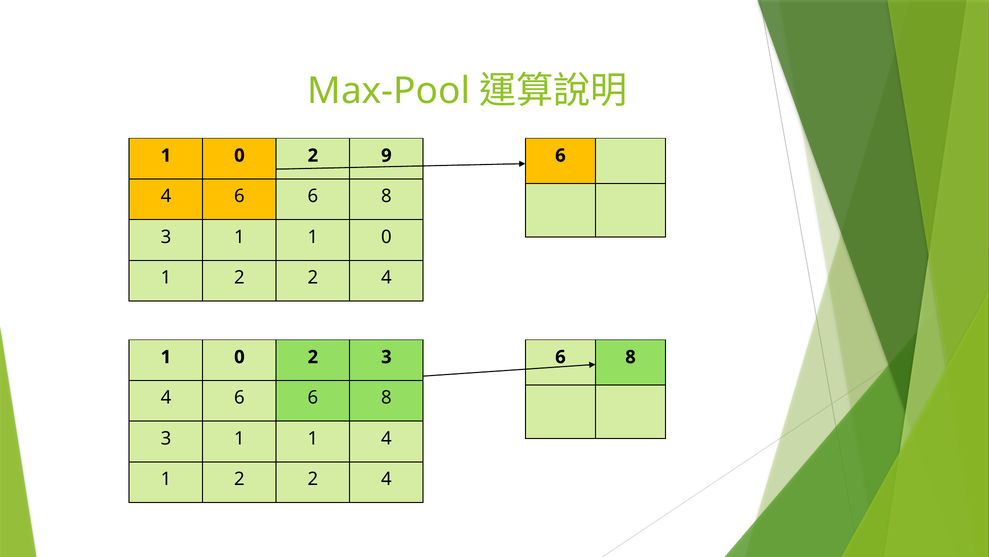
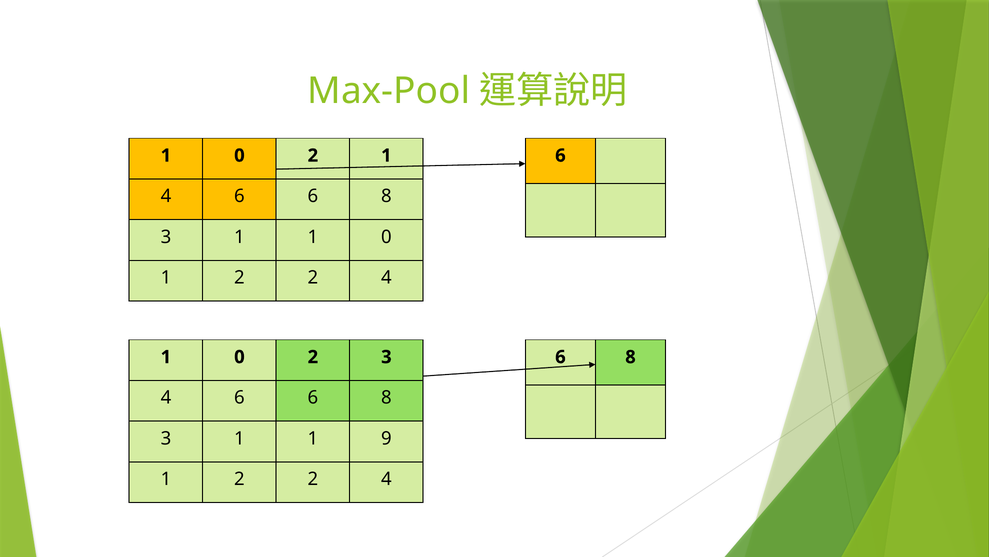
2 9: 9 -> 1
1 4: 4 -> 9
